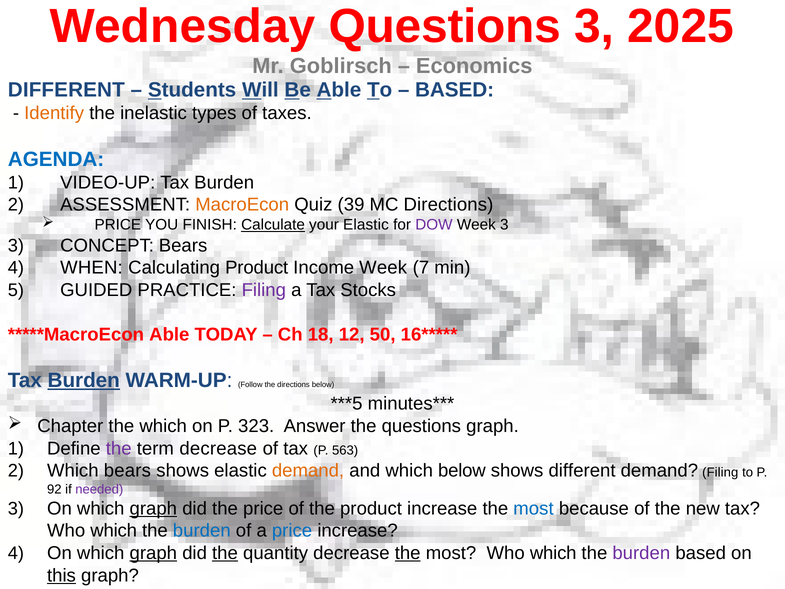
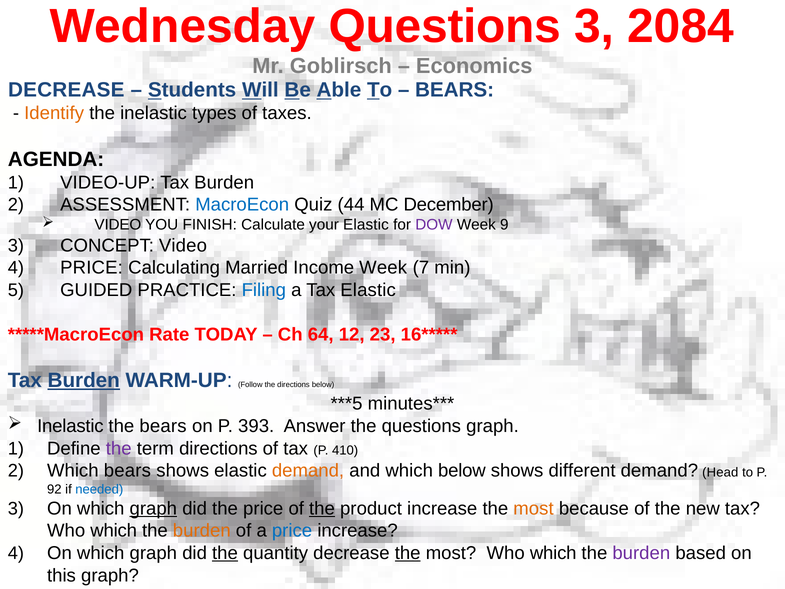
2025: 2025 -> 2084
DIFFERENT at (66, 90): DIFFERENT -> DECREASE
BASED at (455, 90): BASED -> BEARS
AGENDA colour: blue -> black
MacroEcon colour: orange -> blue
39: 39 -> 44
MC Directions: Directions -> December
PRICE at (118, 225): PRICE -> VIDEO
Calculate underline: present -> none
Week 3: 3 -> 9
CONCEPT Bears: Bears -> Video
WHEN at (91, 268): WHEN -> PRICE
Calculating Product: Product -> Married
Filing at (264, 290) colour: purple -> blue
Tax Stocks: Stocks -> Elastic
Able at (169, 334): Able -> Rate
18: 18 -> 64
50: 50 -> 23
Chapter at (70, 426): Chapter -> Inelastic
the which: which -> bears
323: 323 -> 393
term decrease: decrease -> directions
563: 563 -> 410
demand Filing: Filing -> Head
needed colour: purple -> blue
the at (322, 508) underline: none -> present
most at (534, 508) colour: blue -> orange
burden at (202, 531) colour: blue -> orange
graph at (153, 553) underline: present -> none
this underline: present -> none
